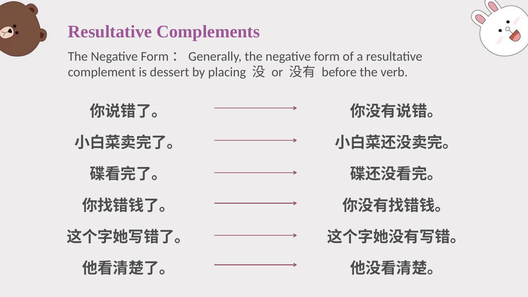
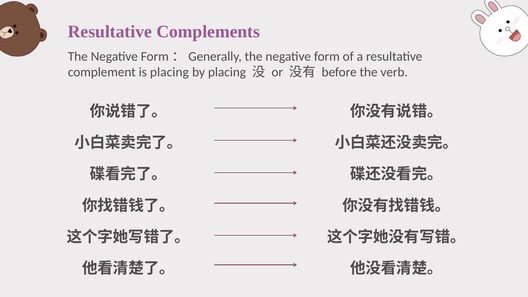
is dessert: dessert -> placing
